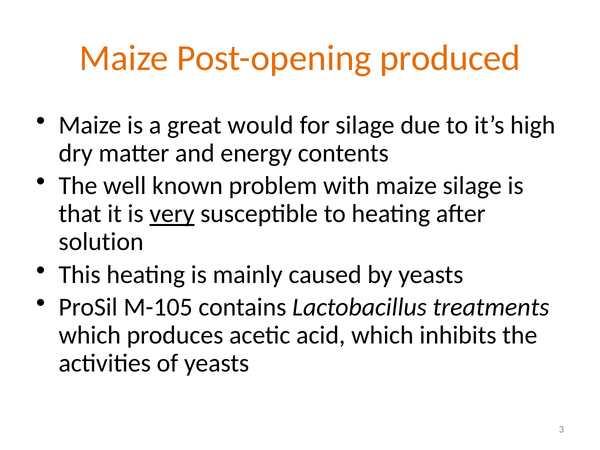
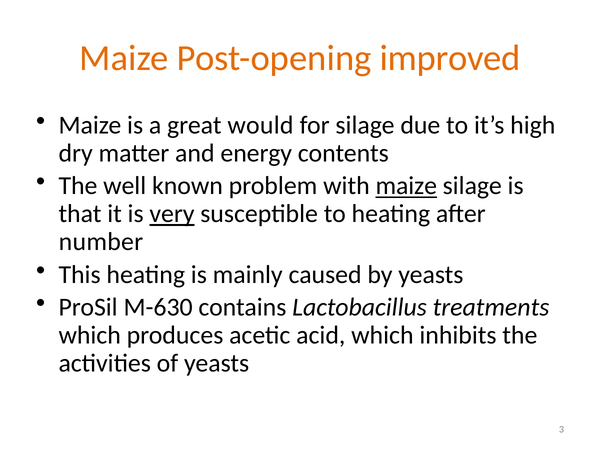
produced: produced -> improved
maize at (406, 186) underline: none -> present
solution: solution -> number
M-105: M-105 -> M-630
